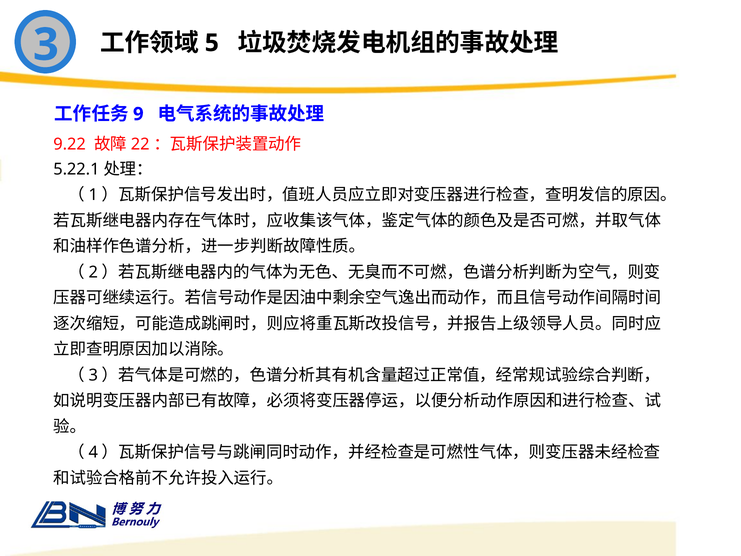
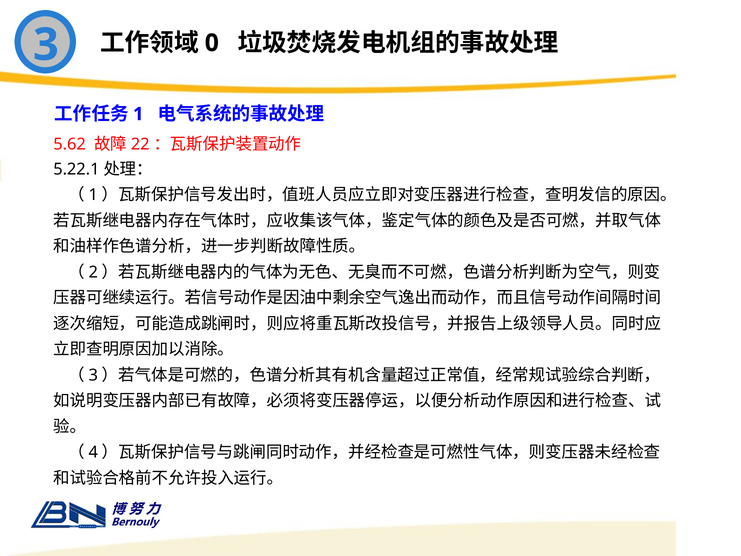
5: 5 -> 0
9: 9 -> 1
9.22: 9.22 -> 5.62
